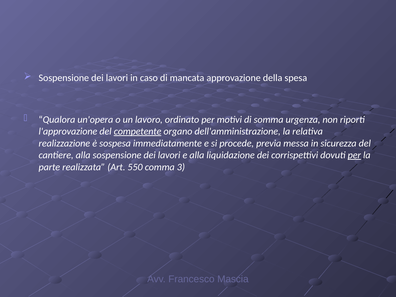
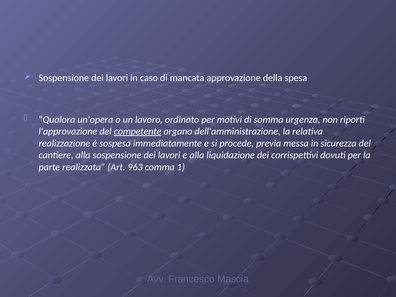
per at (354, 155) underline: present -> none
550: 550 -> 963
3: 3 -> 1
